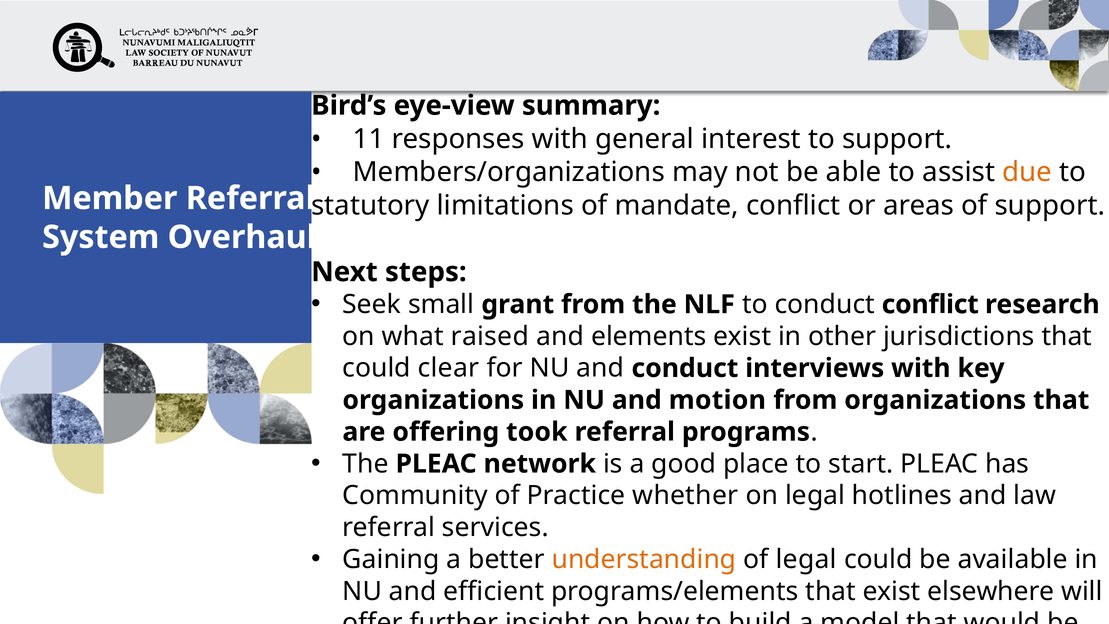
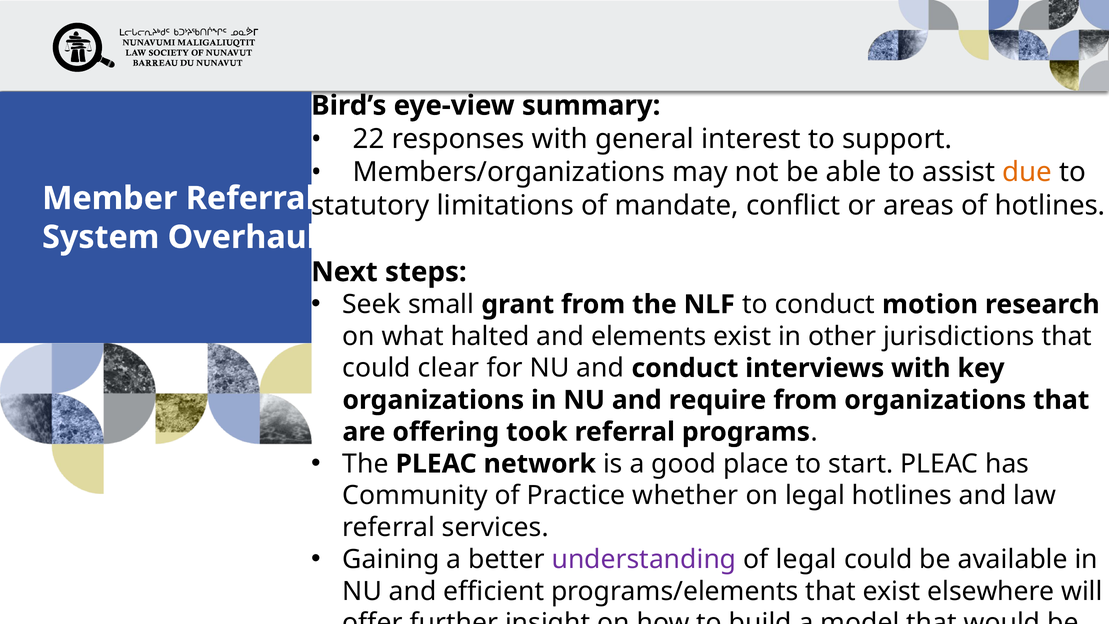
11: 11 -> 22
of support: support -> hotlines
conduct conflict: conflict -> motion
raised: raised -> halted
motion: motion -> require
understanding colour: orange -> purple
